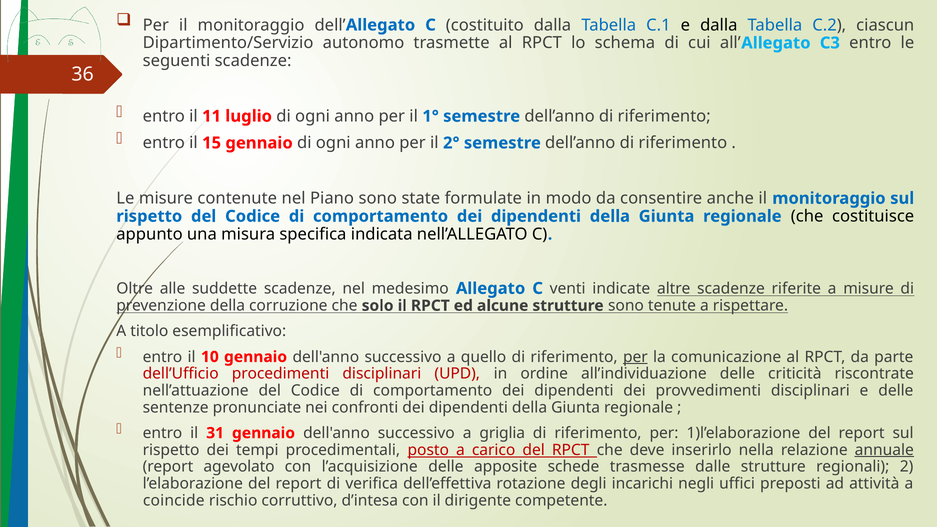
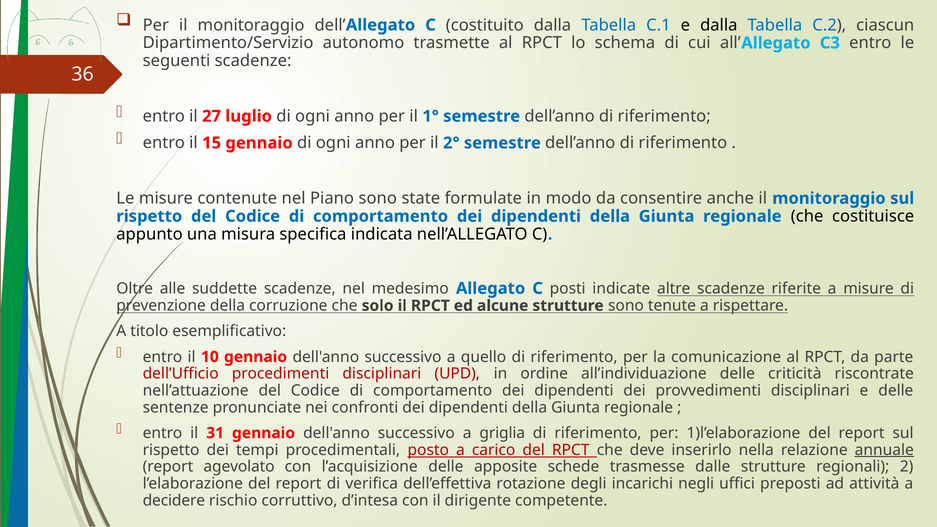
11: 11 -> 27
venti: venti -> posti
per at (635, 357) underline: present -> none
coincide: coincide -> decidere
